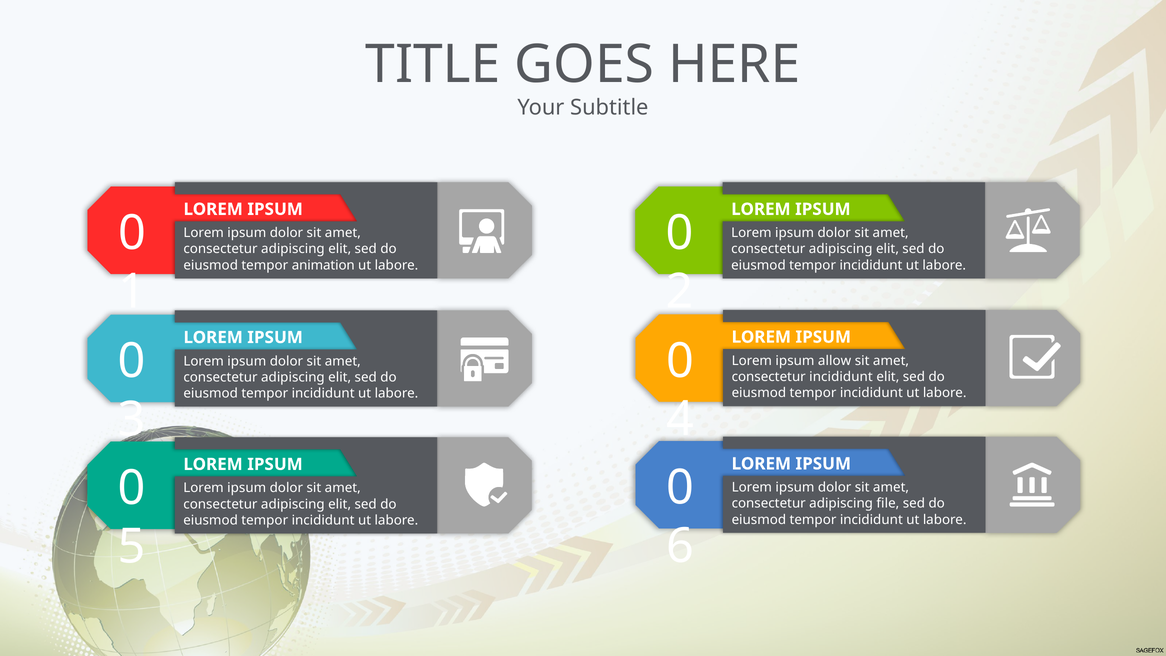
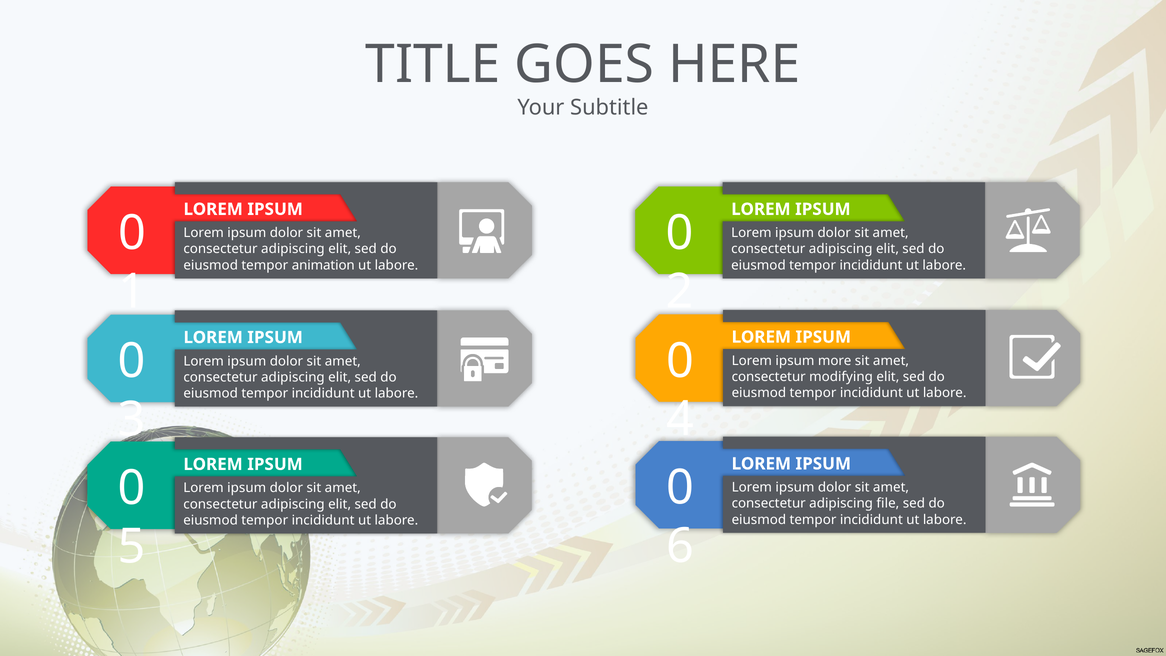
allow: allow -> more
consectetur incididunt: incididunt -> modifying
